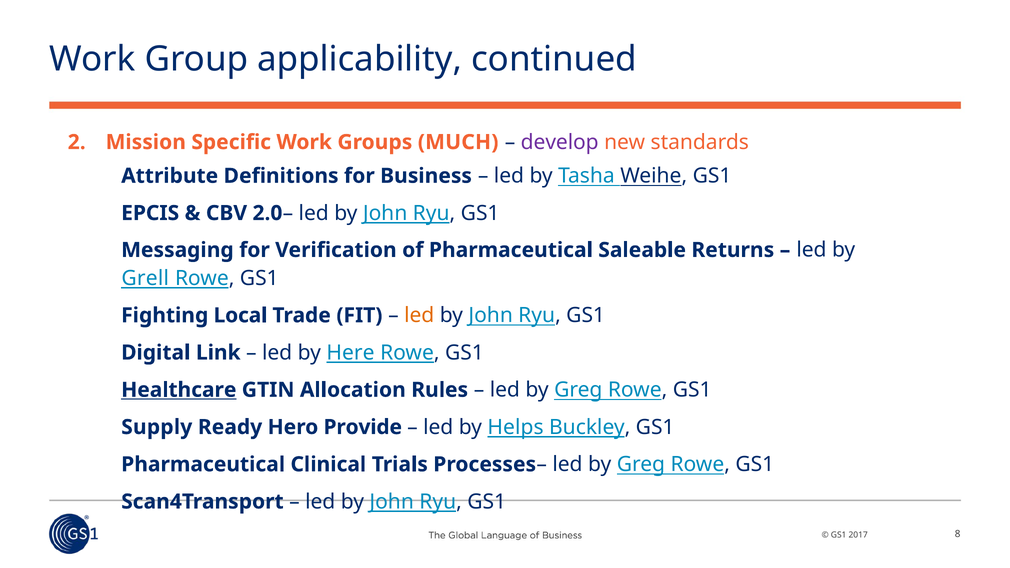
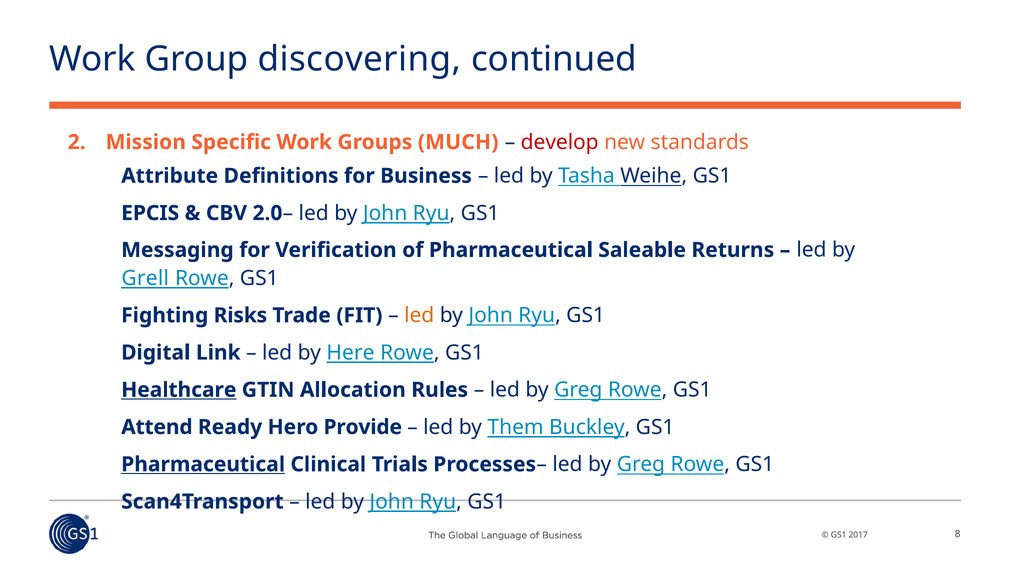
applicability: applicability -> discovering
develop colour: purple -> red
Local: Local -> Risks
Supply: Supply -> Attend
Helps: Helps -> Them
Pharmaceutical at (203, 464) underline: none -> present
